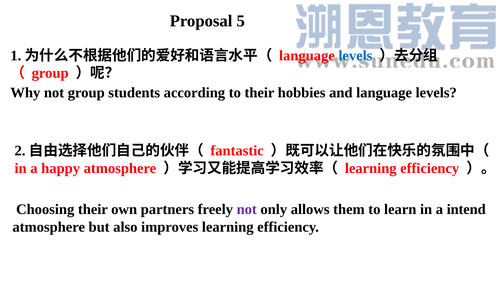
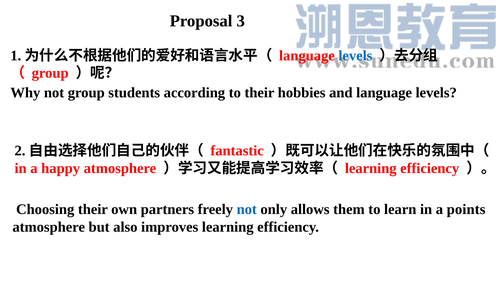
5: 5 -> 3
not at (247, 210) colour: purple -> blue
intend: intend -> points
